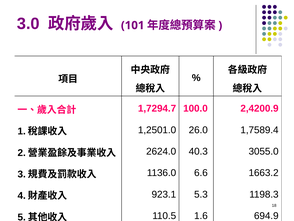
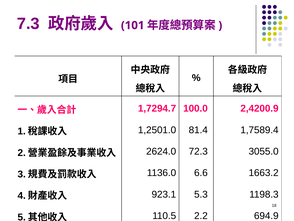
3.0: 3.0 -> 7.3
26.0: 26.0 -> 81.4
40.3: 40.3 -> 72.3
1.6: 1.6 -> 2.2
